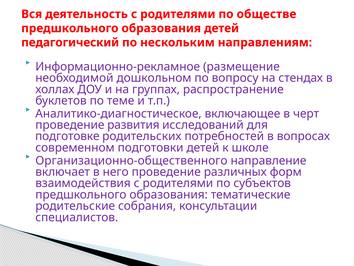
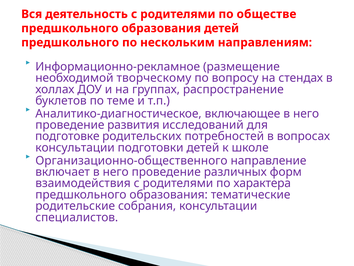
педагогический at (70, 42): педагогический -> предшкольного
дошкольном: дошкольном -> творческому
включающее в черт: черт -> него
современном at (75, 147): современном -> консультации
субъектов: субъектов -> характера
